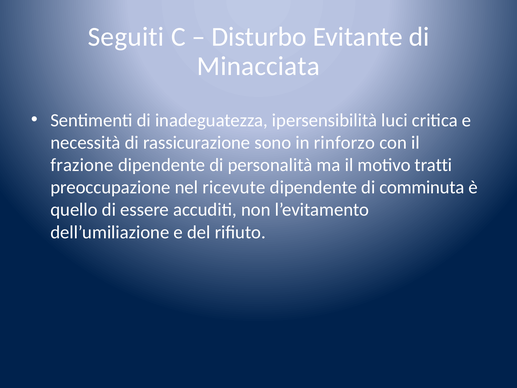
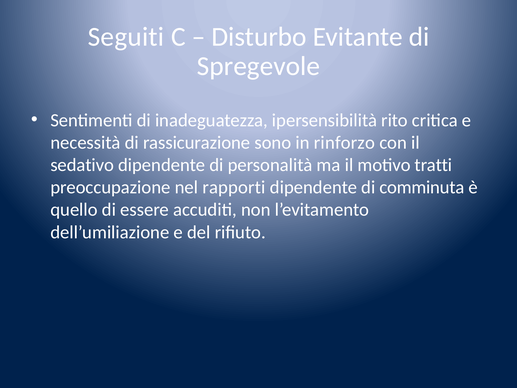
Minacciata: Minacciata -> Spregevole
luci: luci -> rito
frazione: frazione -> sedativo
ricevute: ricevute -> rapporti
